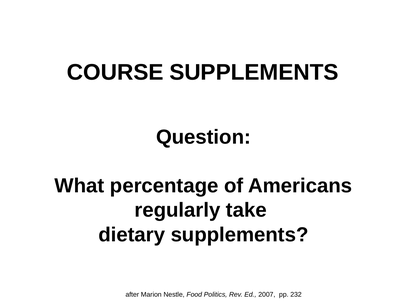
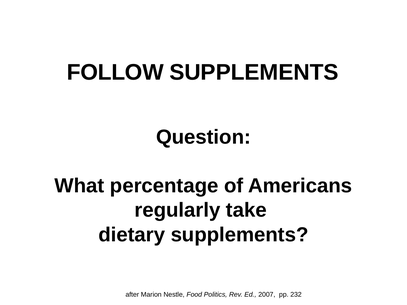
COURSE: COURSE -> FOLLOW
